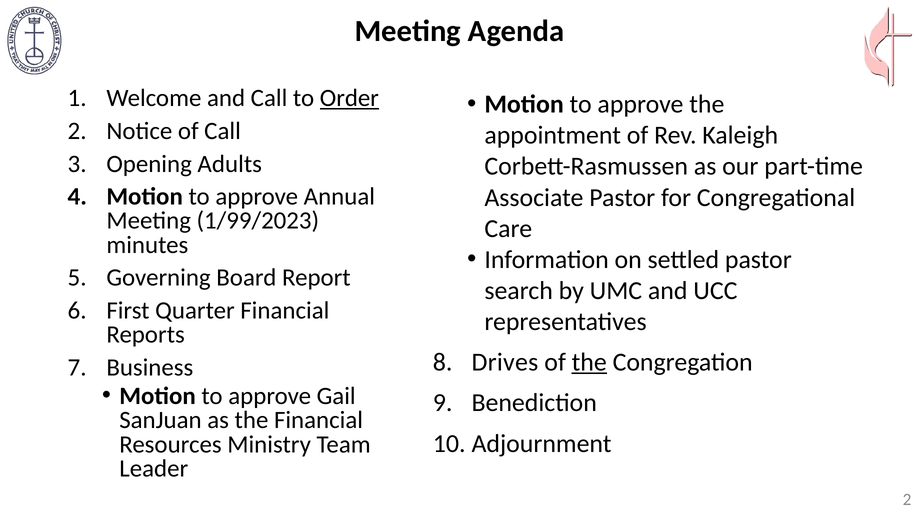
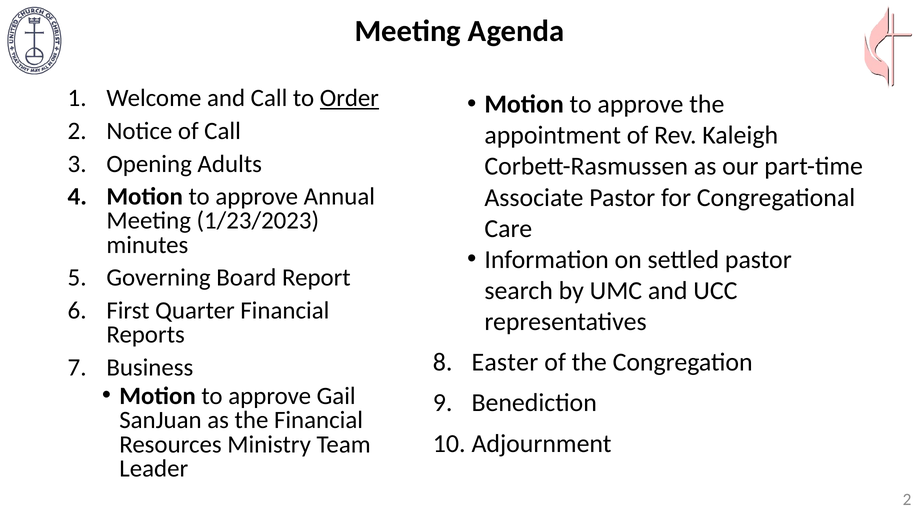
1/99/2023: 1/99/2023 -> 1/23/2023
Drives: Drives -> Easter
the at (589, 362) underline: present -> none
